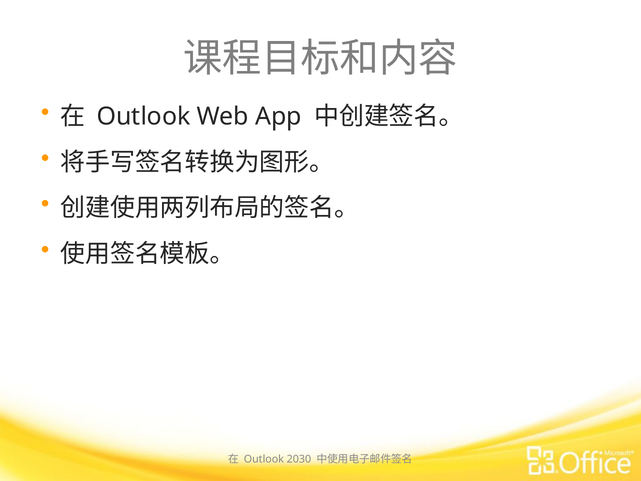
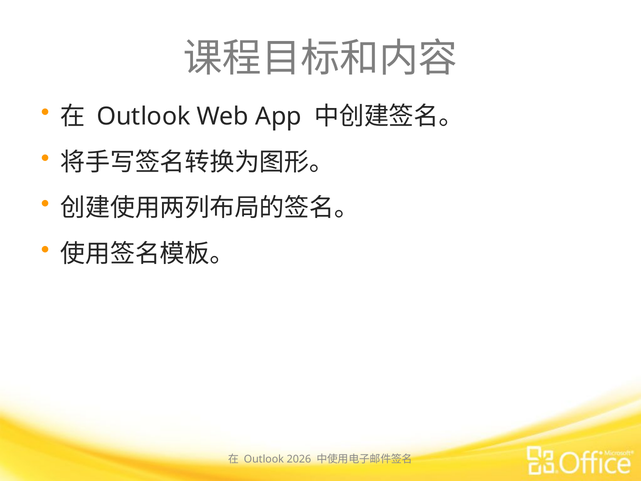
2030: 2030 -> 2026
